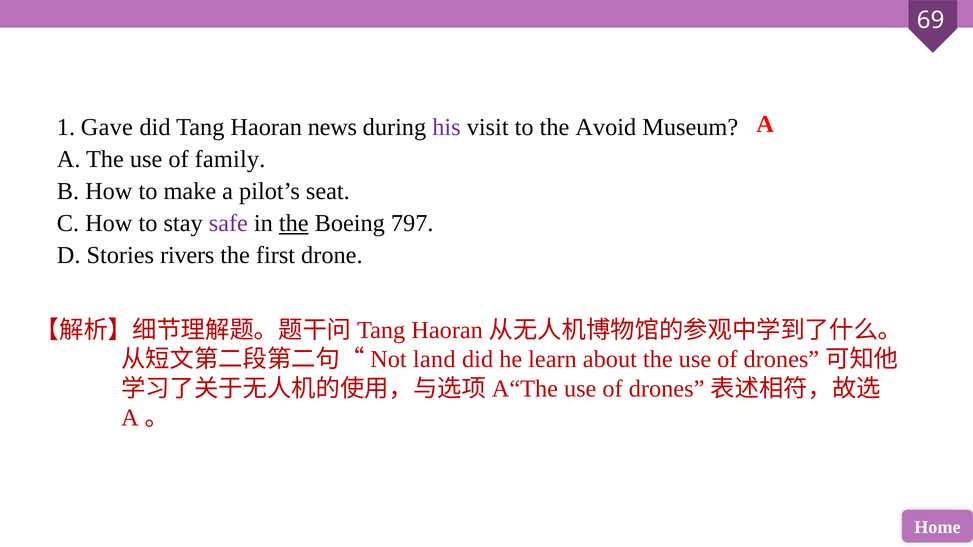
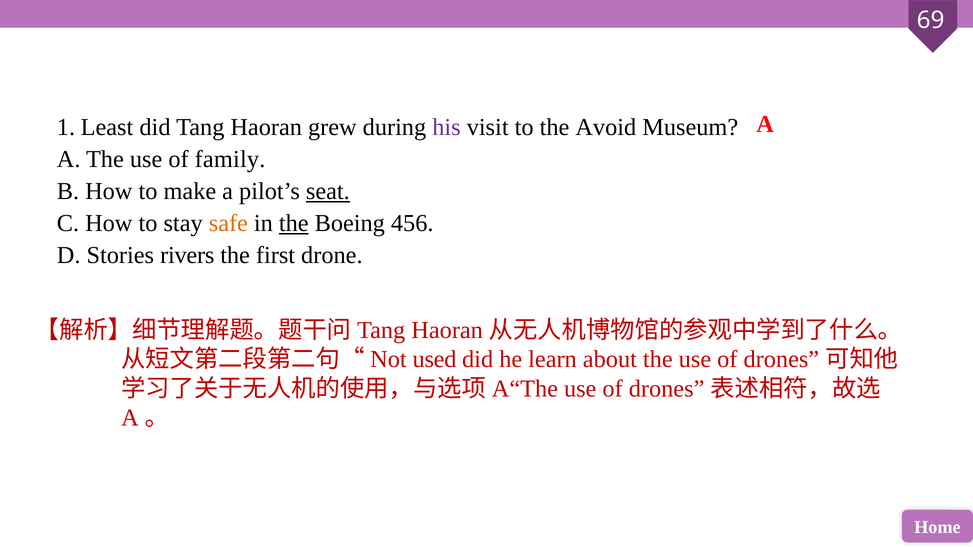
Gave: Gave -> Least
news: news -> grew
seat underline: none -> present
safe colour: purple -> orange
797: 797 -> 456
land: land -> used
